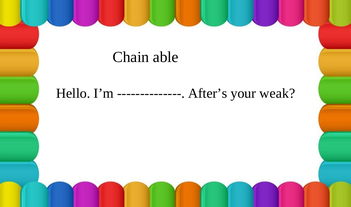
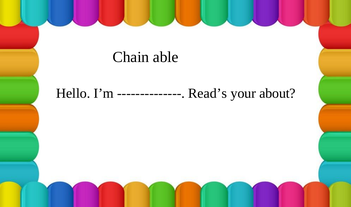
After’s: After’s -> Read’s
weak: weak -> about
